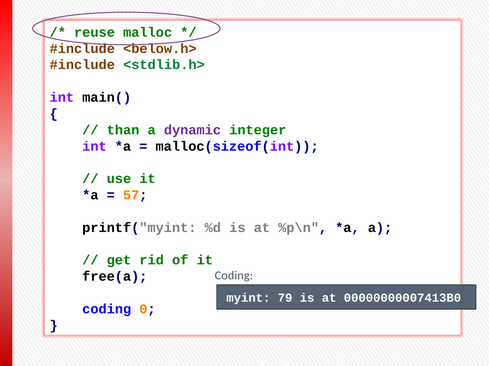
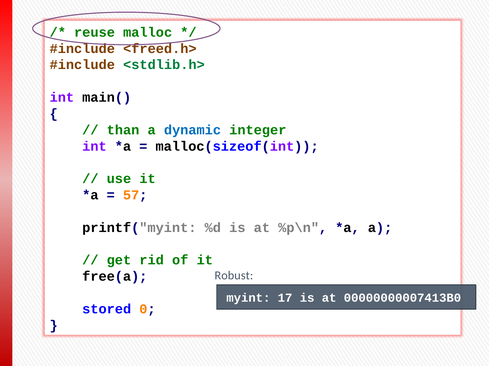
<below.h>: <below.h> -> <freed.h>
dynamic colour: purple -> blue
Coding at (234, 276): Coding -> Robust
79: 79 -> 17
coding at (107, 310): coding -> stored
